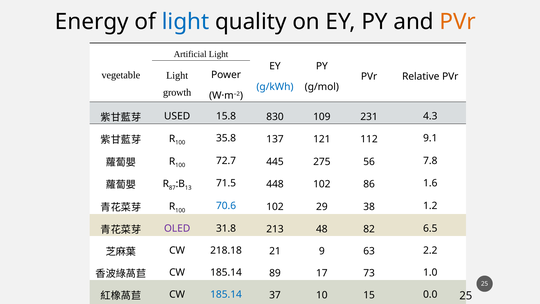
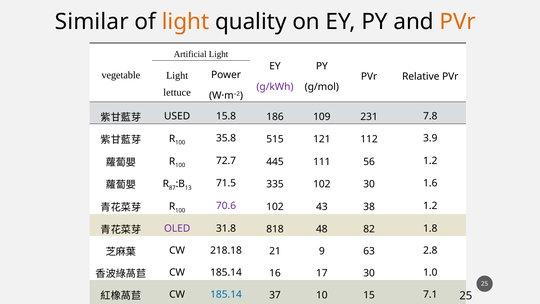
Energy: Energy -> Similar
light at (186, 22) colour: blue -> orange
g/kWh colour: blue -> purple
growth: growth -> lettuce
830: 830 -> 186
4.3: 4.3 -> 7.8
137: 137 -> 515
9.1: 9.1 -> 3.9
275: 275 -> 111
56 7.8: 7.8 -> 1.2
448: 448 -> 335
102 86: 86 -> 30
70.6 colour: blue -> purple
29: 29 -> 43
213: 213 -> 818
6.5: 6.5 -> 1.8
2.2: 2.2 -> 2.8
89: 89 -> 16
17 73: 73 -> 30
0.0: 0.0 -> 7.1
